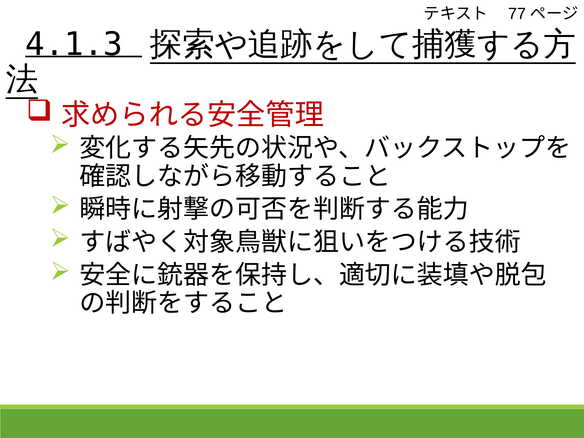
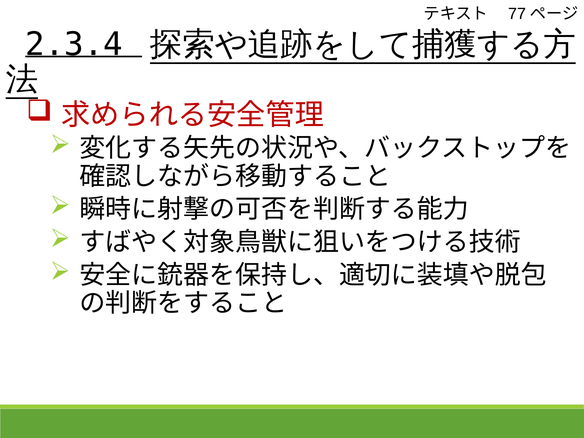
4.1.3: 4.1.3 -> 2.3.4
